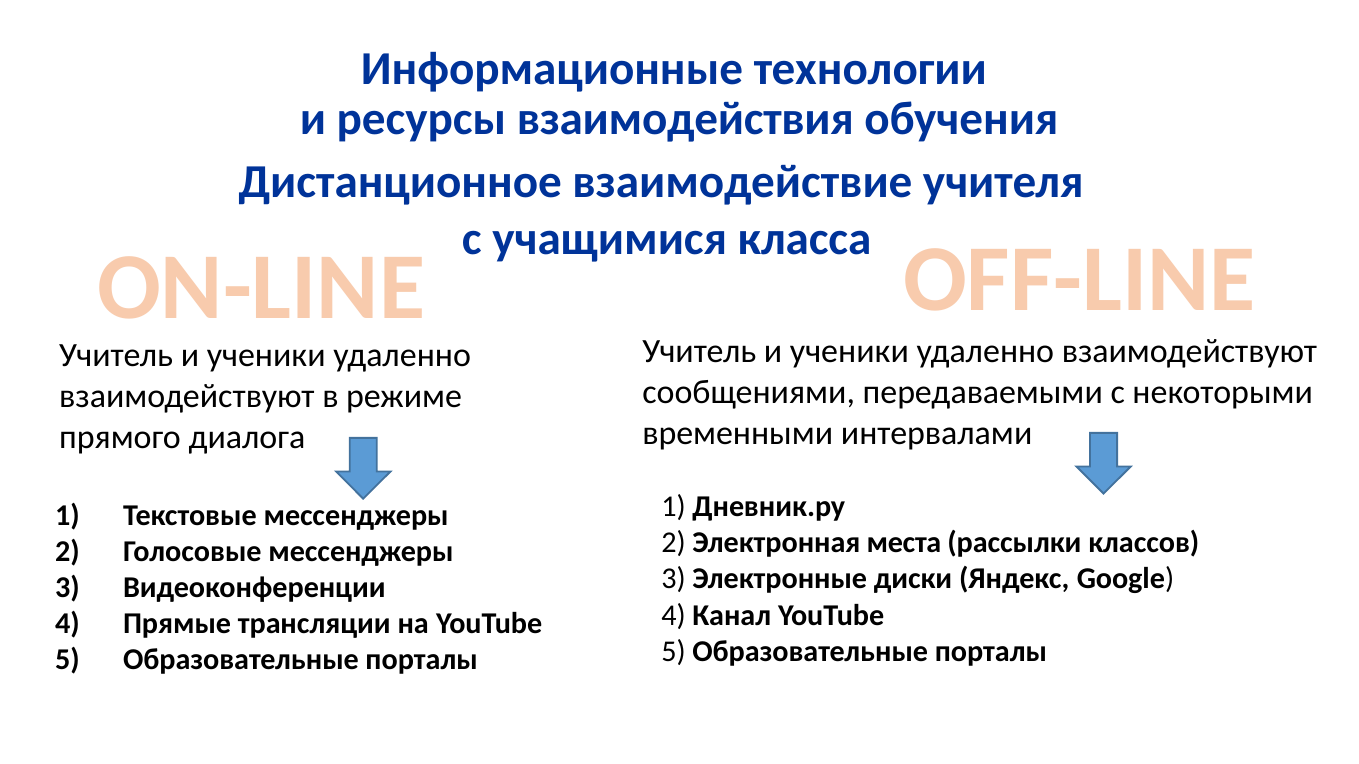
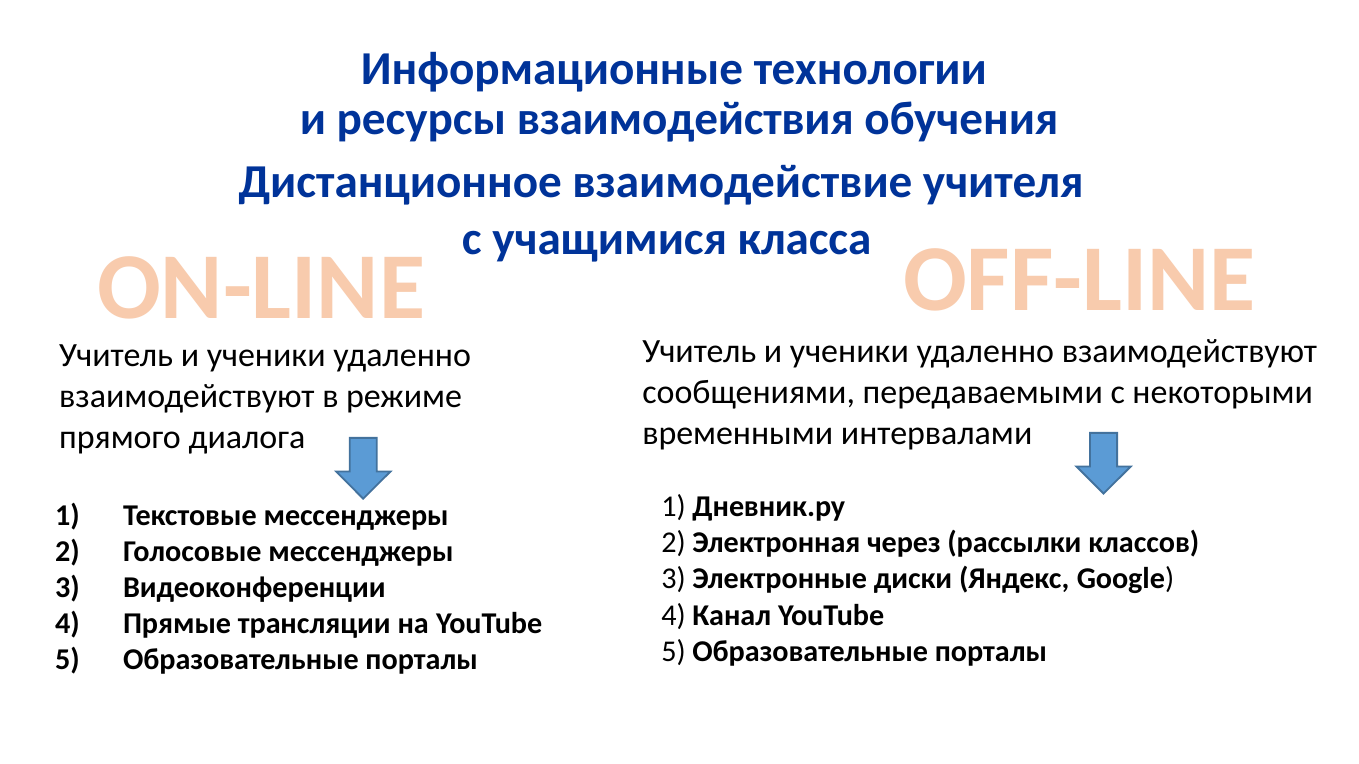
места: места -> через
